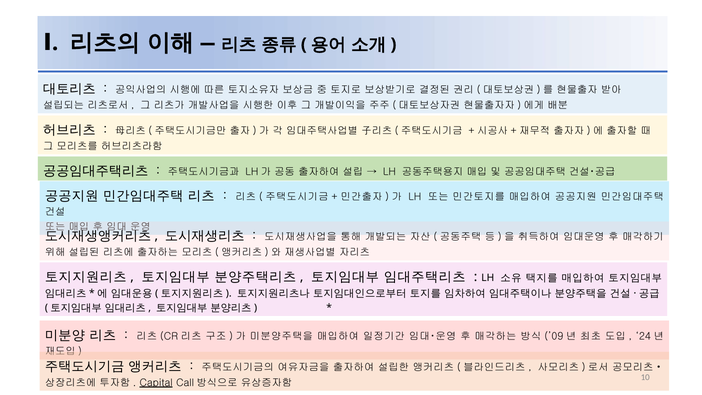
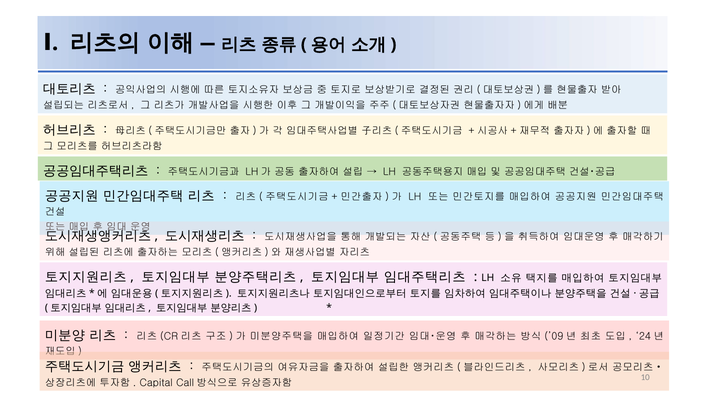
Capital underline: present -> none
